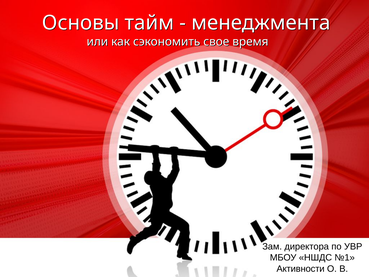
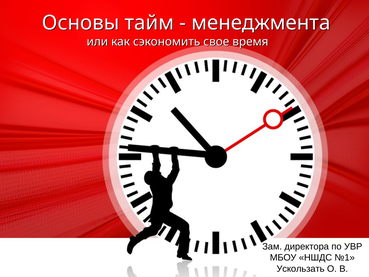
Активности: Активности -> Ускользать
